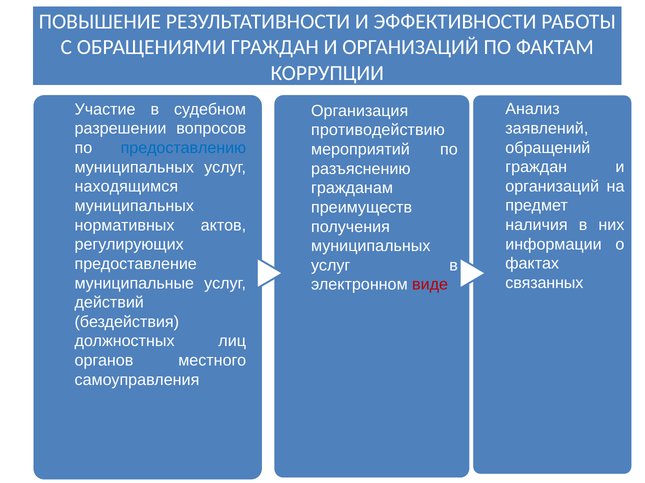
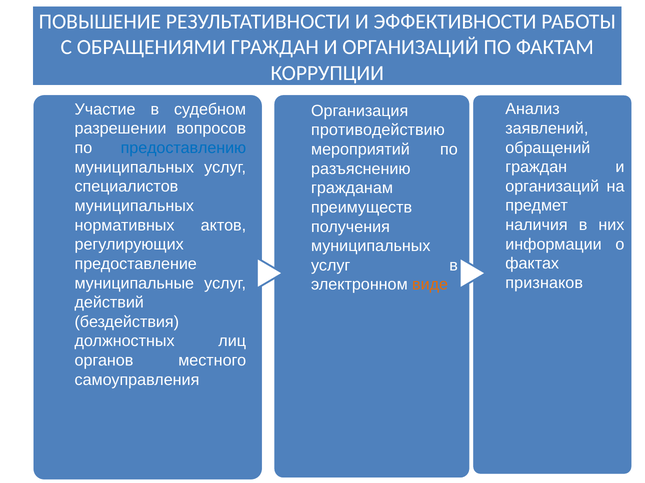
находящимся: находящимся -> специалистов
связанных: связанных -> признаков
виде colour: red -> orange
